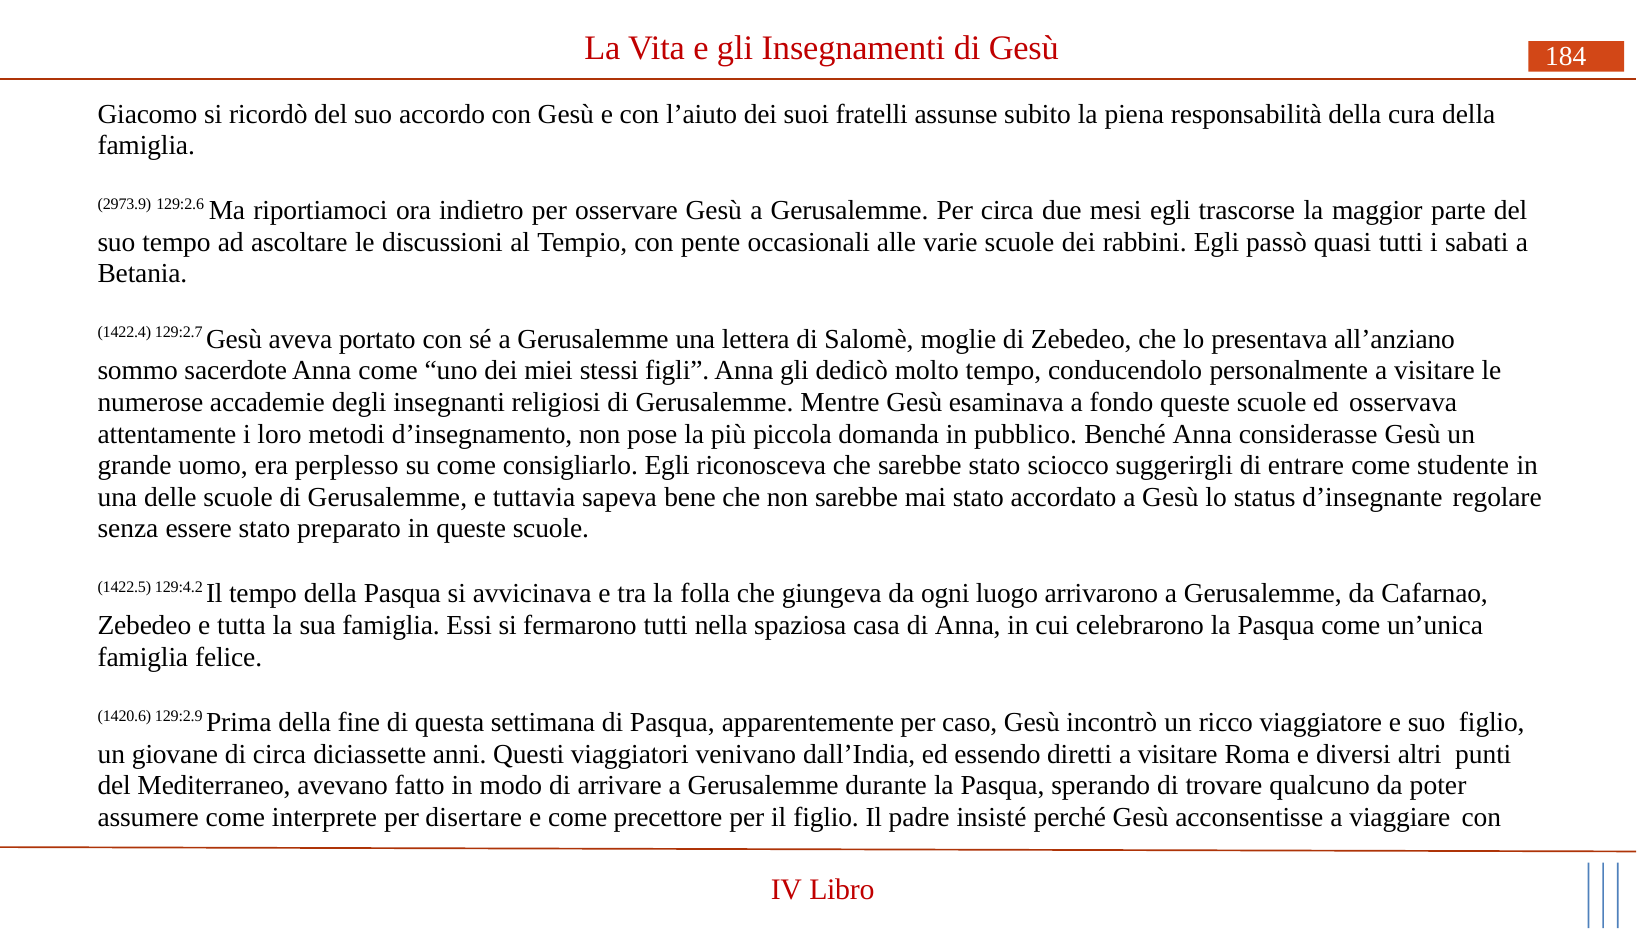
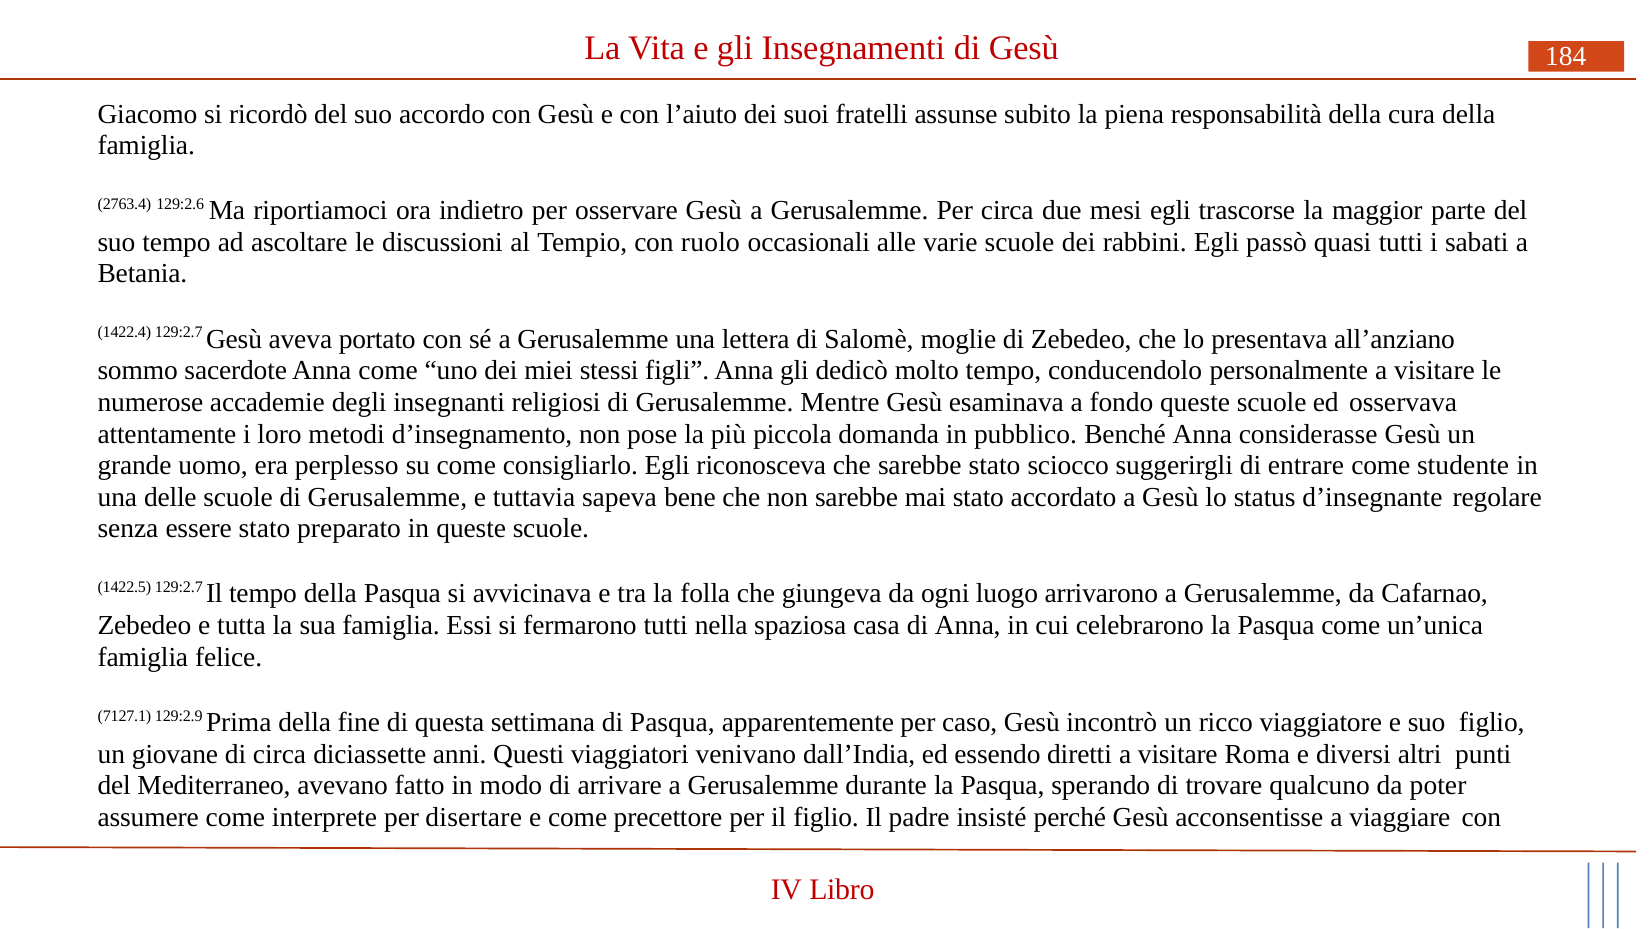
2973.9: 2973.9 -> 2763.4
pente: pente -> ruolo
1422.5 129:4.2: 129:4.2 -> 129:2.7
1420.6: 1420.6 -> 7127.1
